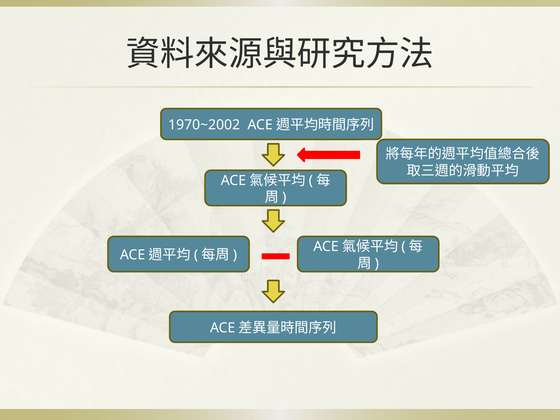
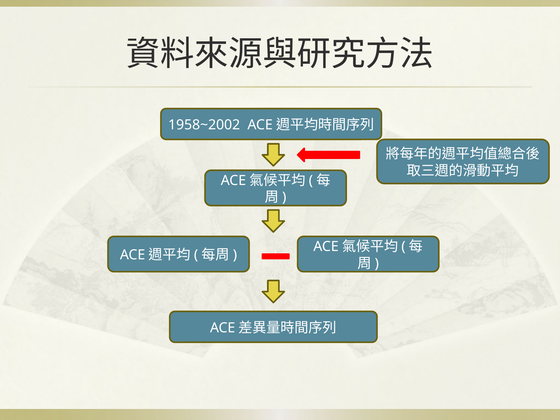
1970~2002: 1970~2002 -> 1958~2002
